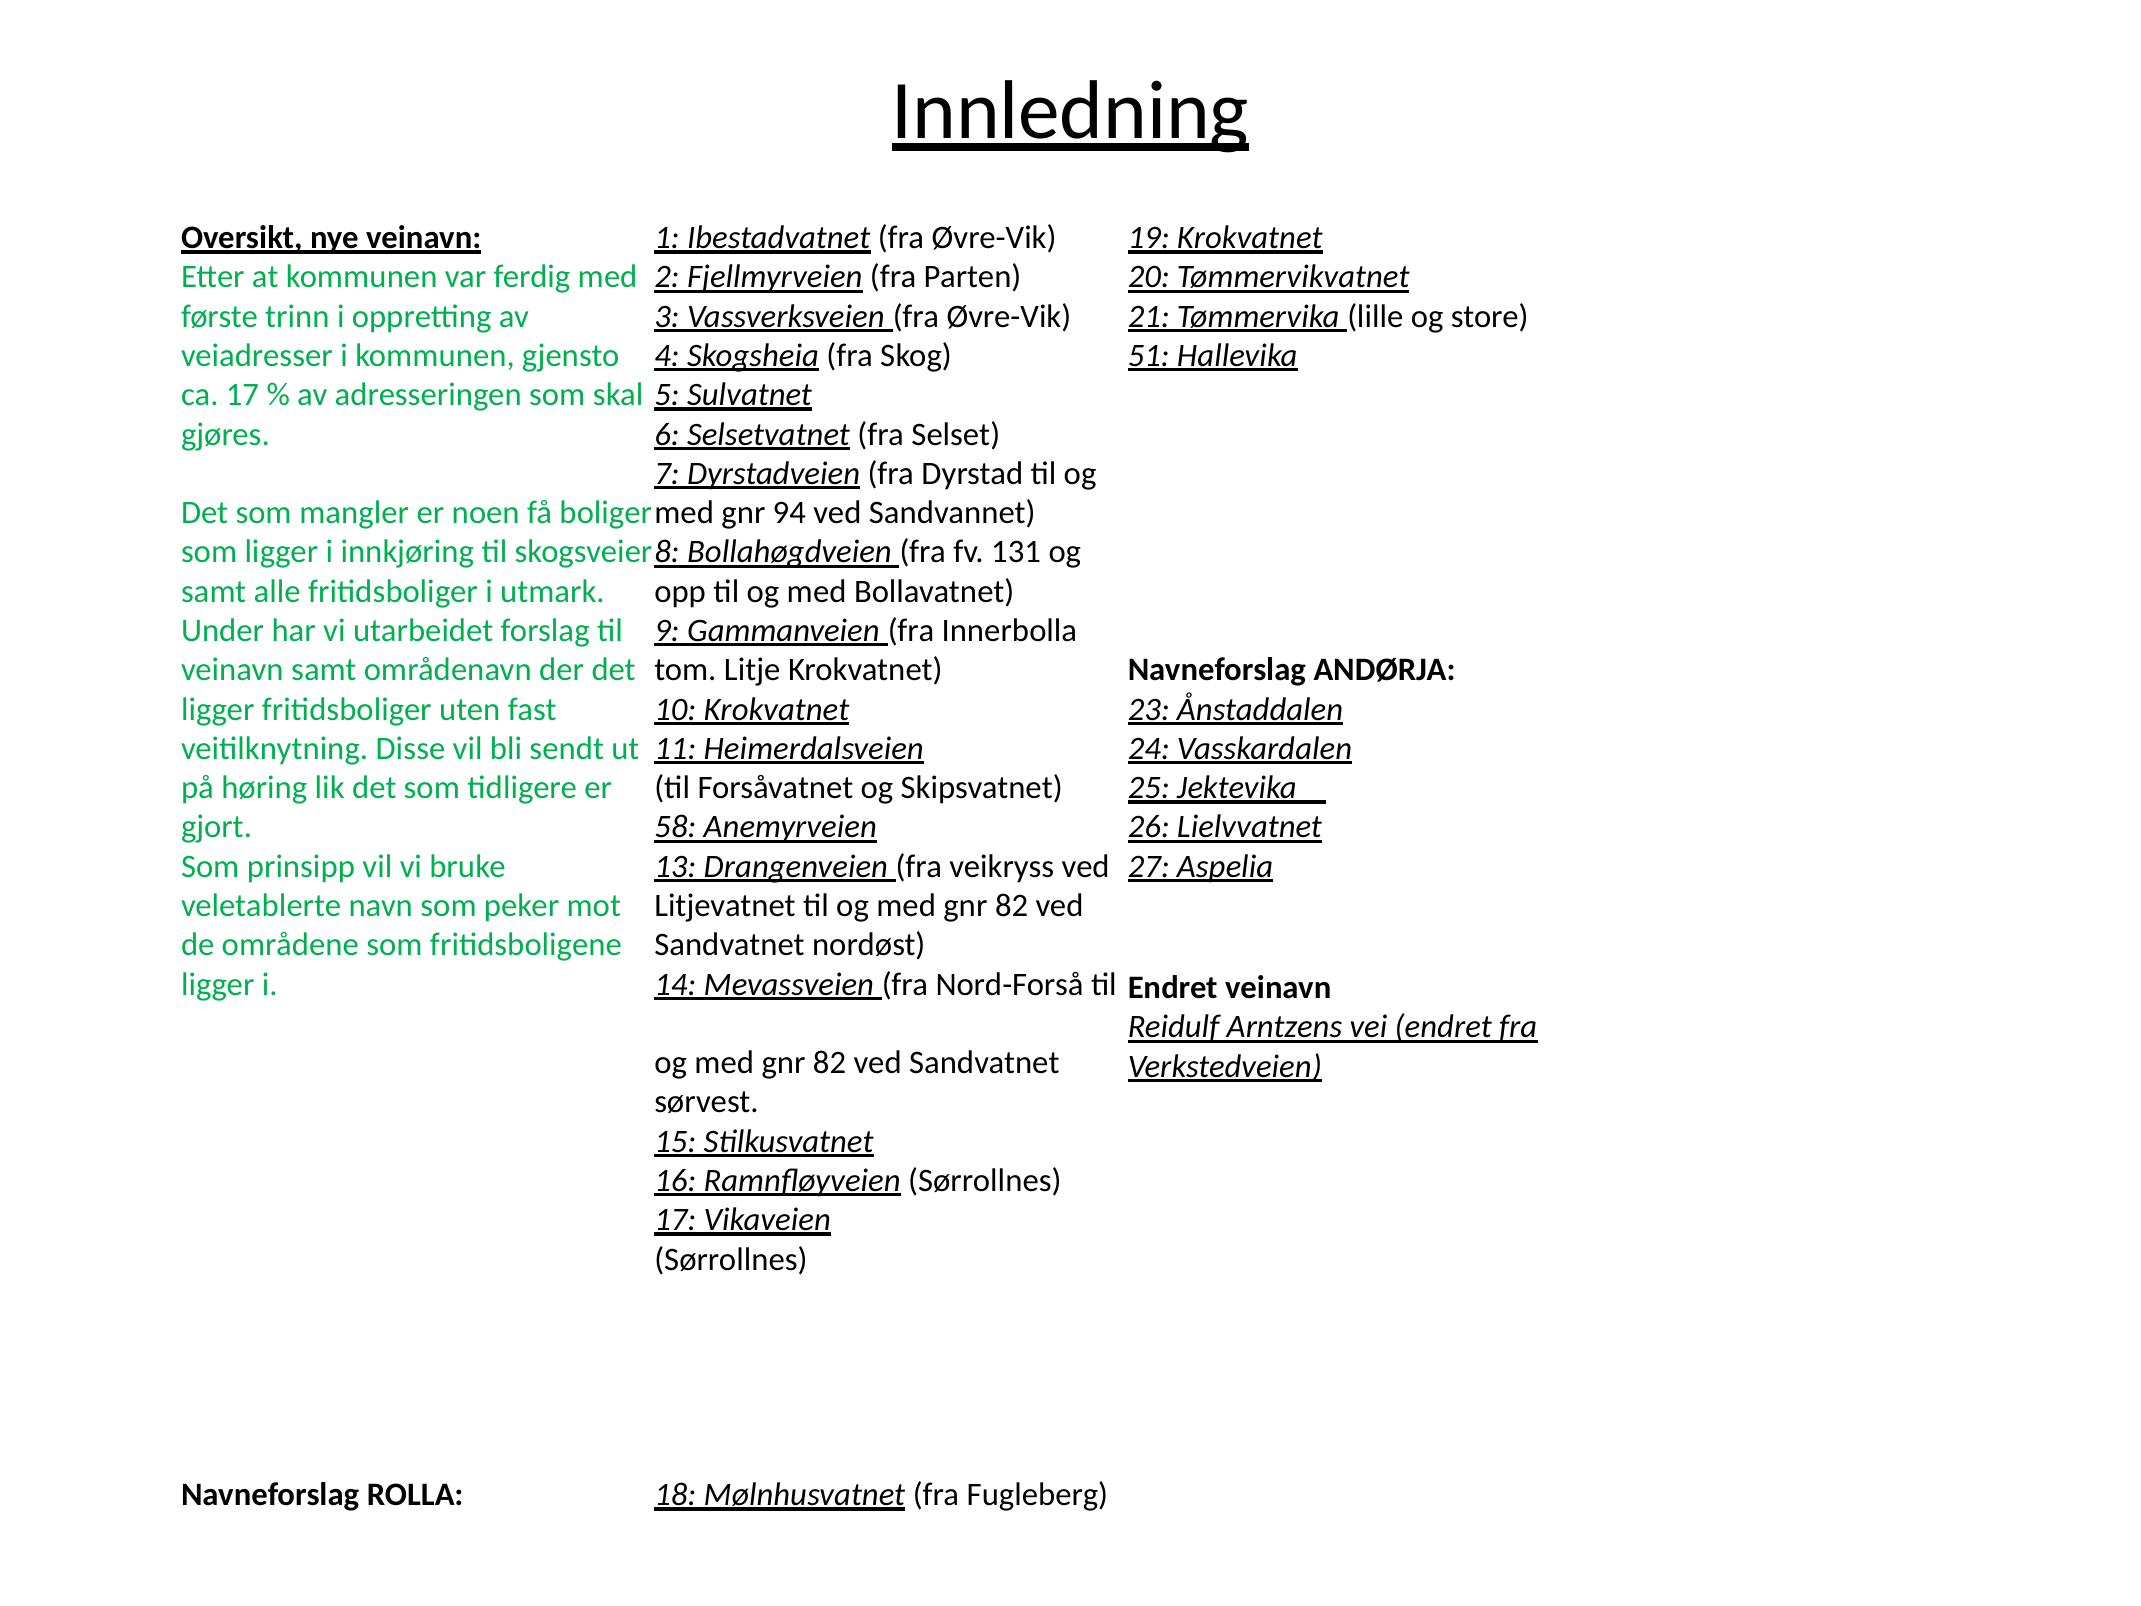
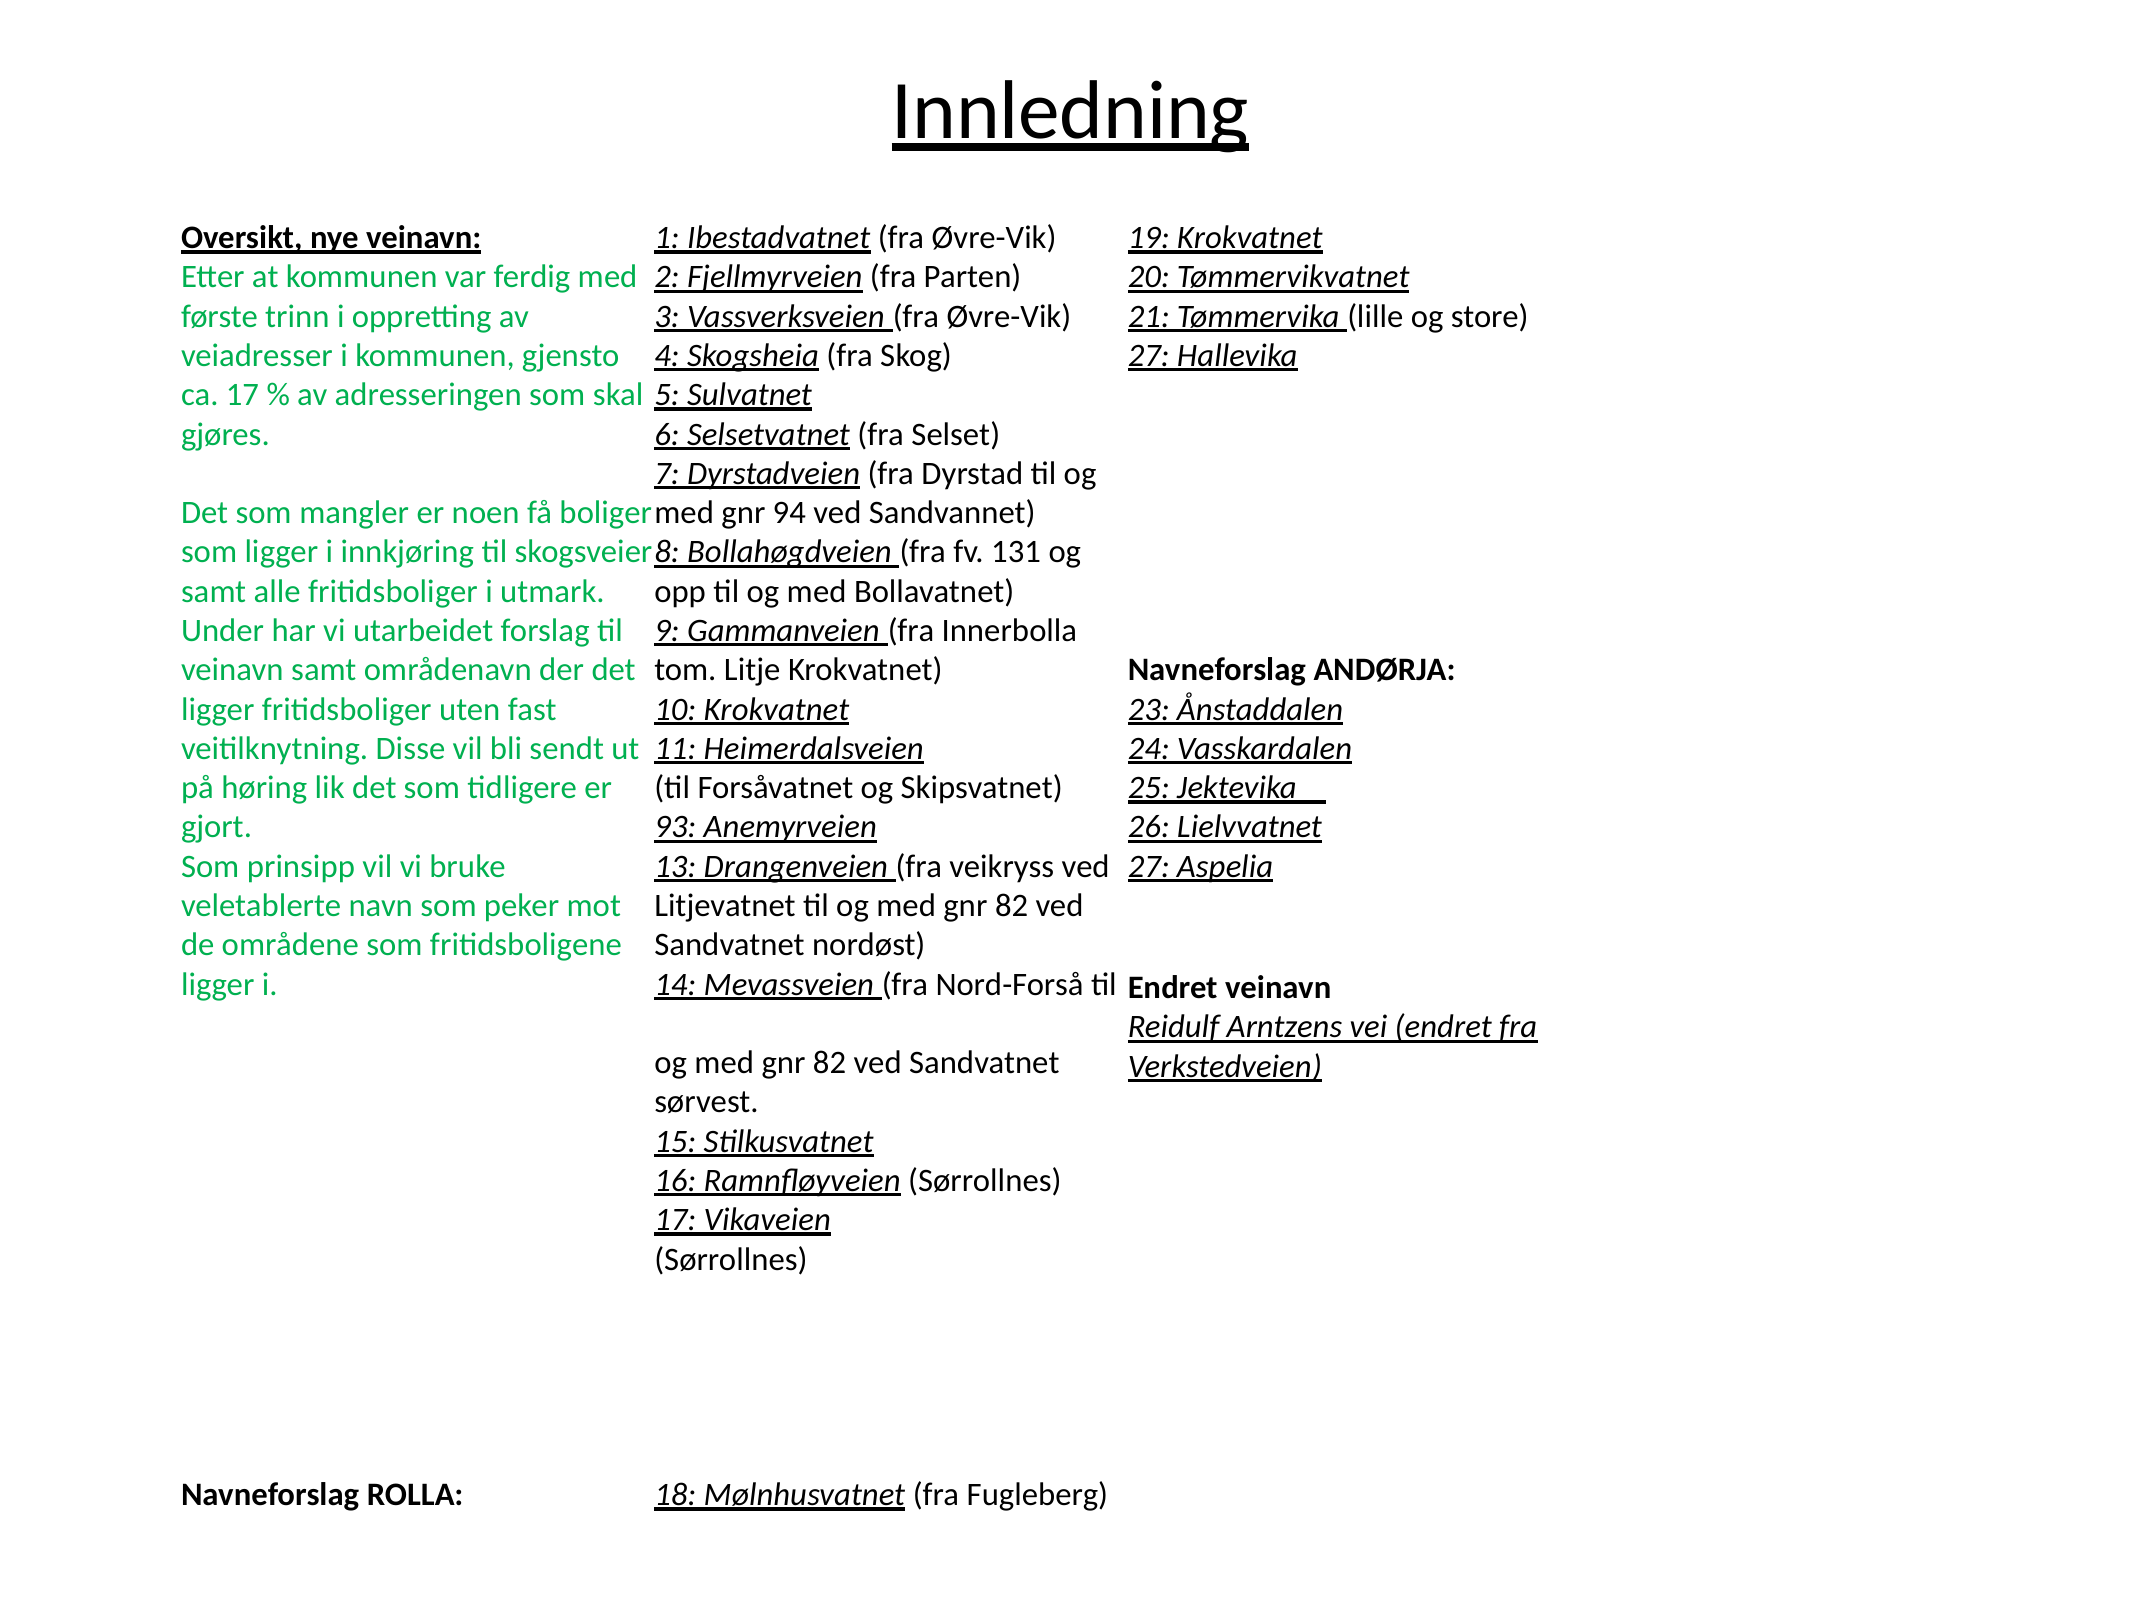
51 at (1149, 356): 51 -> 27
58: 58 -> 93
